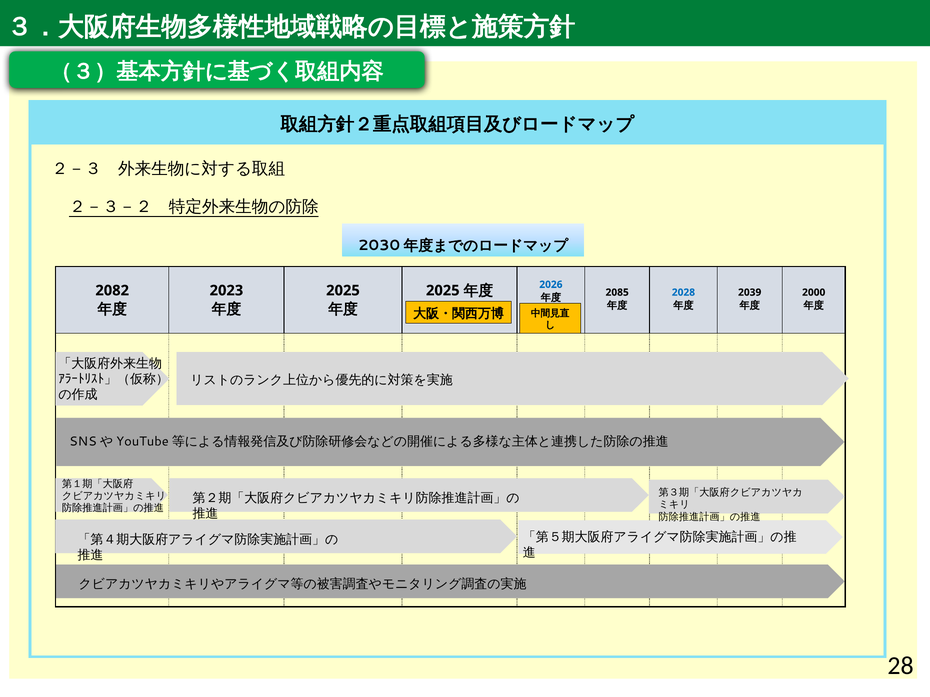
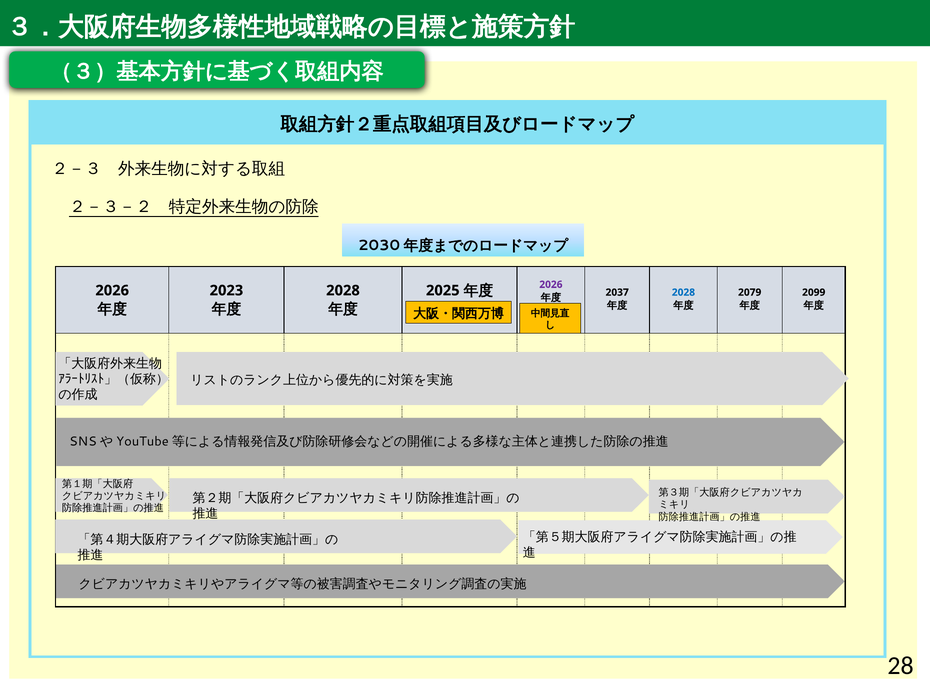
2082 at (112, 291): 2082 -> 2026
2025 at (343, 291): 2025 -> 2028
2026 at (551, 285) colour: blue -> purple
2039: 2039 -> 2079
2000: 2000 -> 2099
2085: 2085 -> 2037
